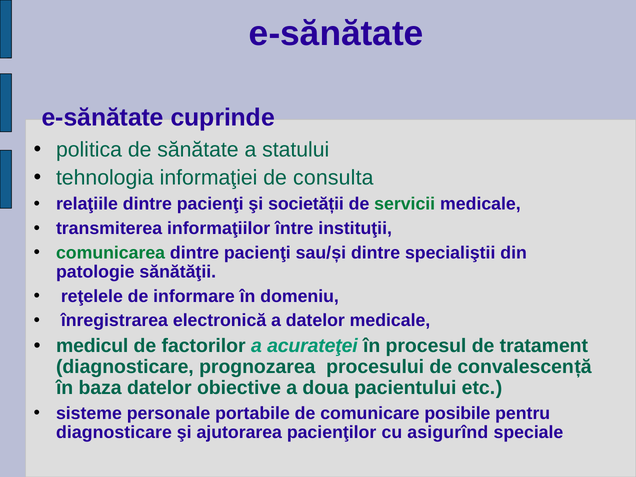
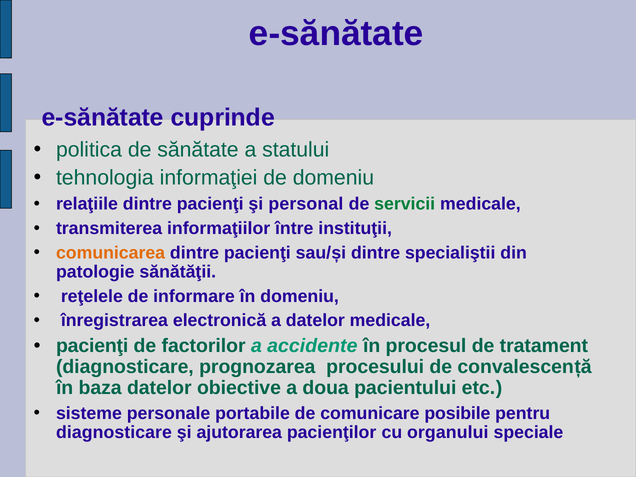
de consulta: consulta -> domeniu
societății: societății -> personal
comunicarea colour: green -> orange
medicul at (92, 346): medicul -> pacienţi
acurateţei: acurateţei -> accidente
asigurînd: asigurînd -> organului
